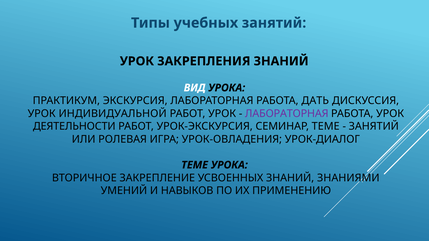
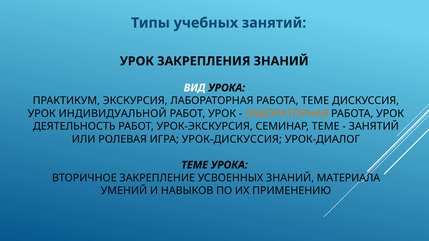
РАБОТА ДАТЬ: ДАТЬ -> ТЕМЕ
ЛАБОРАТОРНАЯ at (287, 114) colour: purple -> orange
ДЕЯТЕЛЬНОСТИ: ДЕЯТЕЛЬНОСТИ -> ДЕЯТЕЛЬНОСТЬ
УРОК-ОВЛАДЕНИЯ: УРОК-ОВЛАДЕНИЯ -> УРОК-ДИСКУССИЯ
ЗНАНИЯМИ: ЗНАНИЯМИ -> МАТЕРИАЛА
